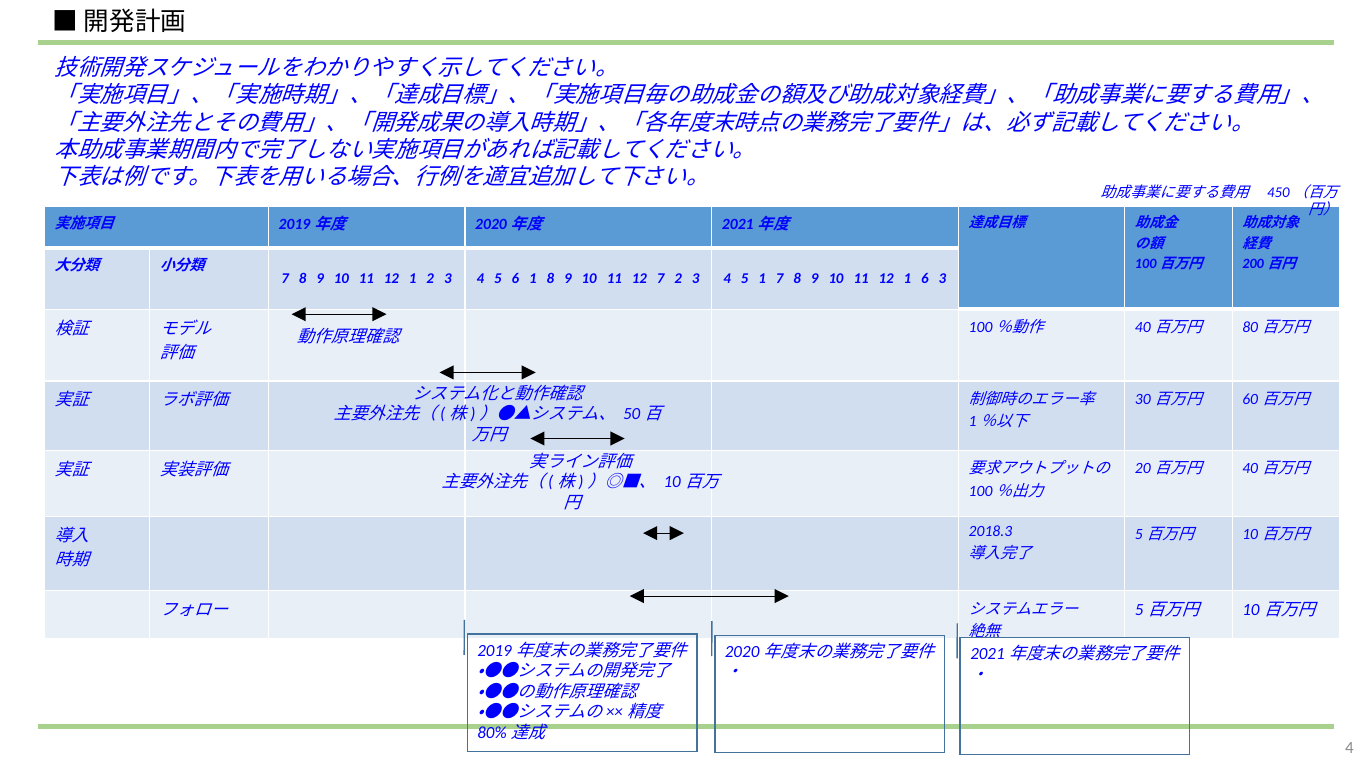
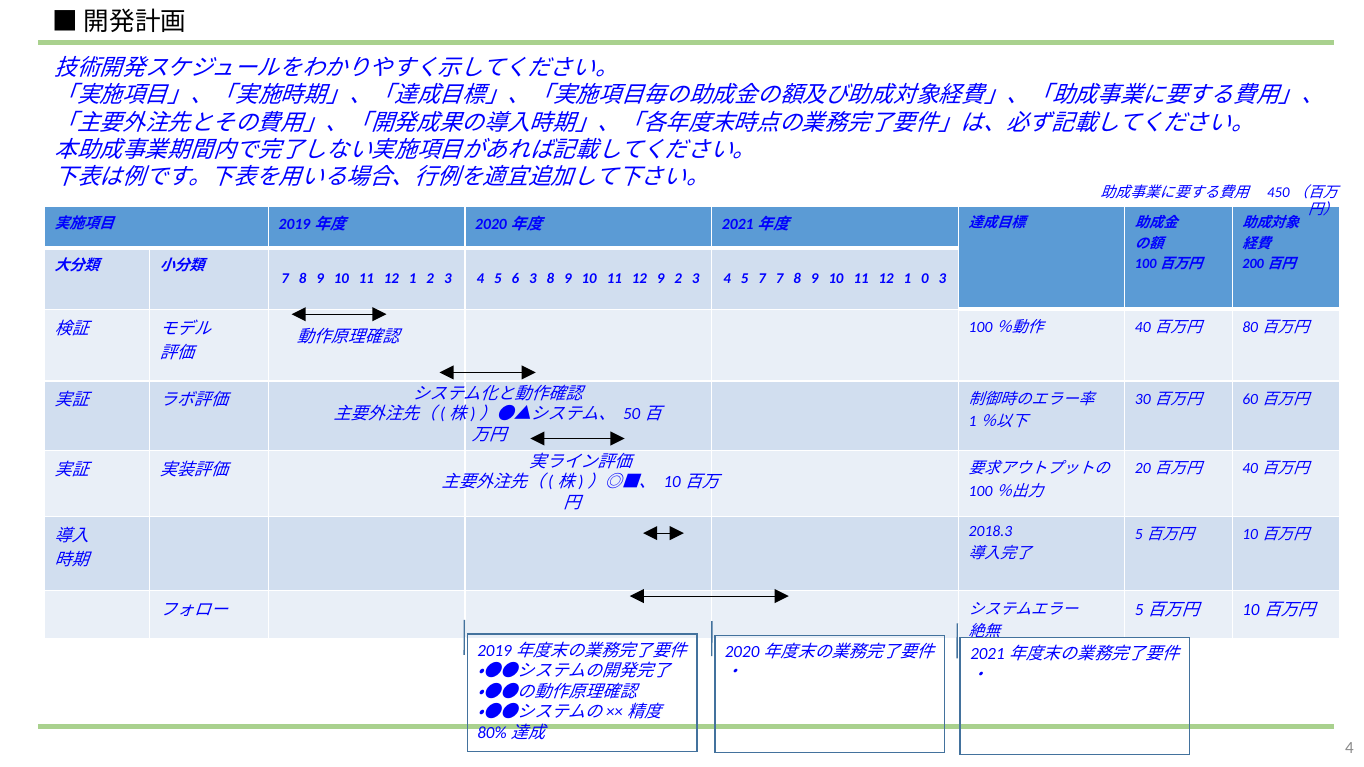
6 1: 1 -> 3
12 7: 7 -> 9
5 1: 1 -> 7
1 6: 6 -> 0
